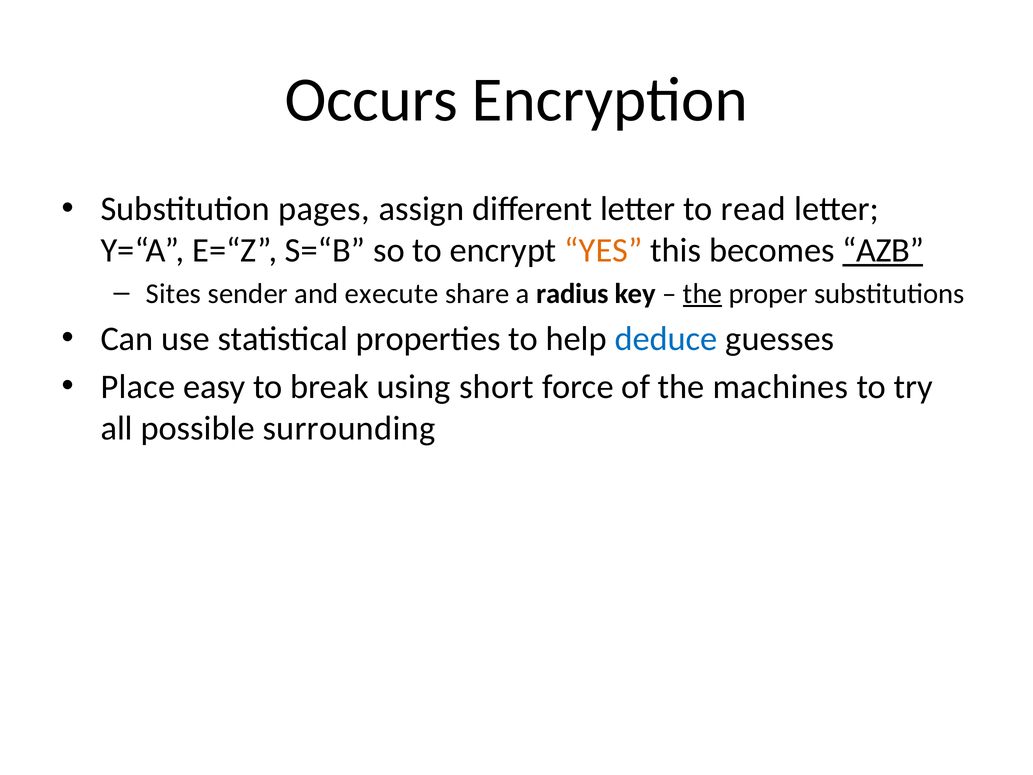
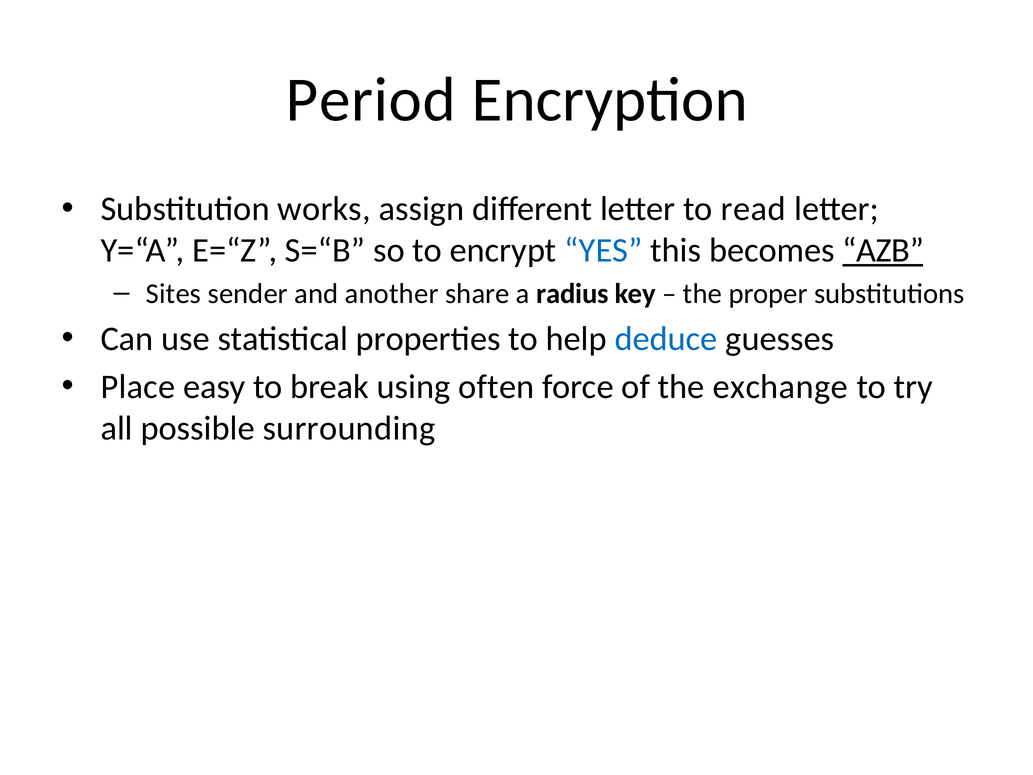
Occurs: Occurs -> Period
pages: pages -> works
YES colour: orange -> blue
execute: execute -> another
the at (702, 294) underline: present -> none
short: short -> often
machines: machines -> exchange
